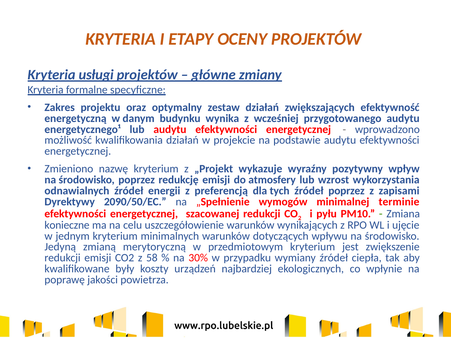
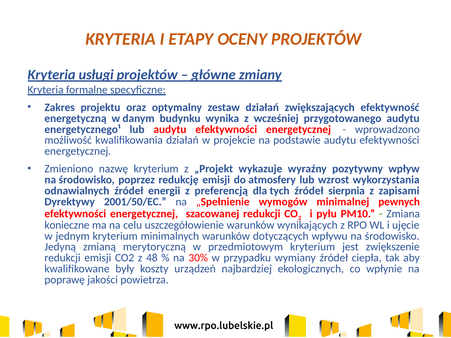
źródeł poprzez: poprzez -> sierpnia
2090/50/EC: 2090/50/EC -> 2001/50/EC
terminie: terminie -> pewnych
58: 58 -> 48
